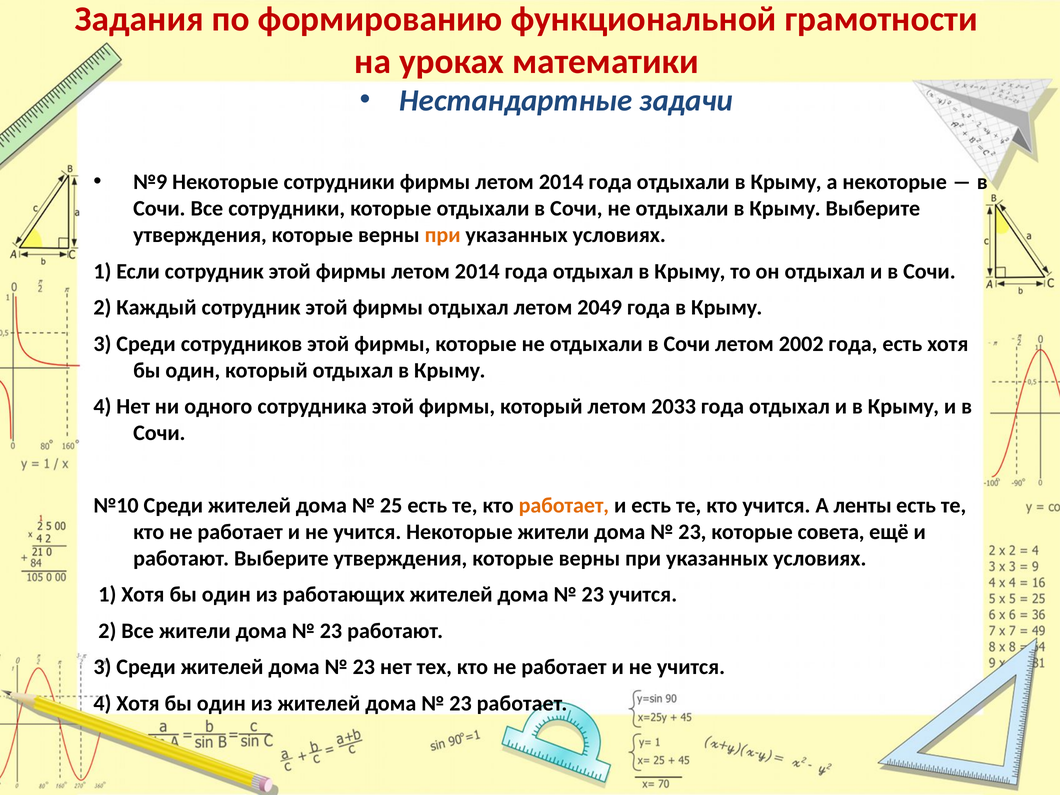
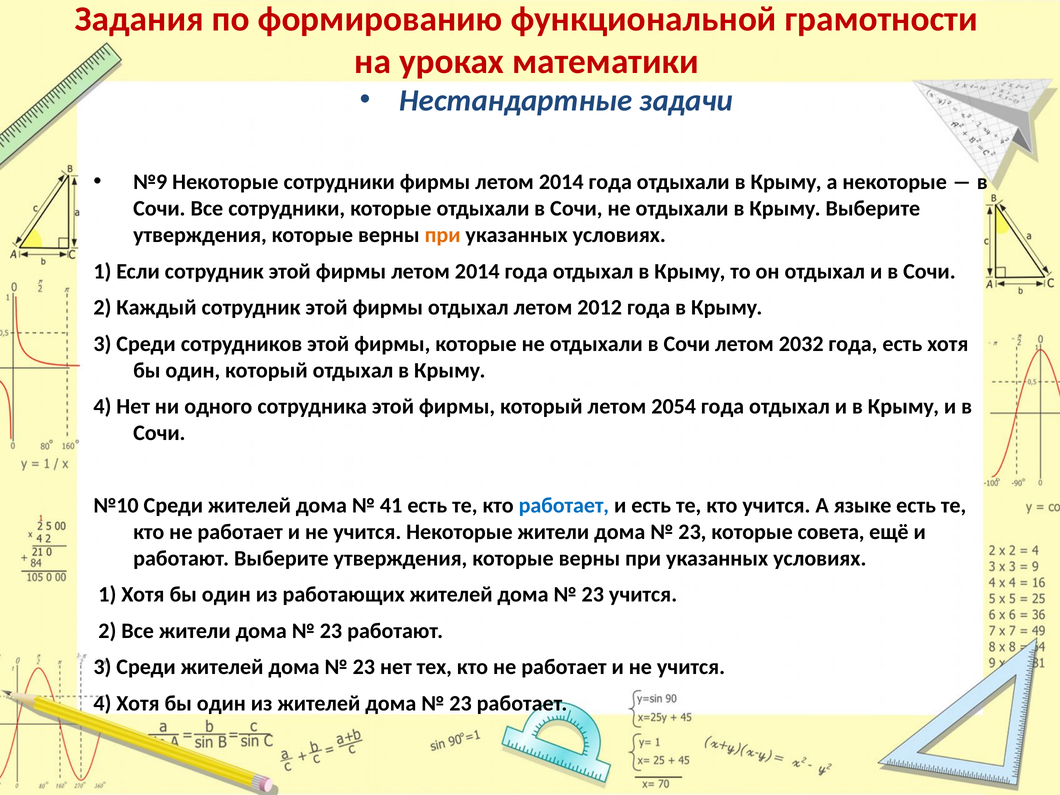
2049: 2049 -> 2012
2002: 2002 -> 2032
2033: 2033 -> 2054
25: 25 -> 41
работает at (564, 505) colour: orange -> blue
ленты: ленты -> языке
